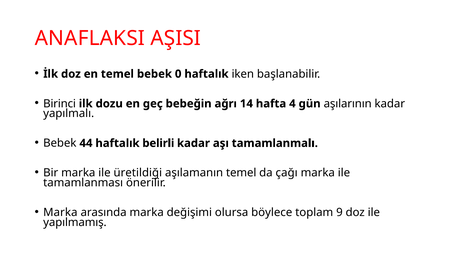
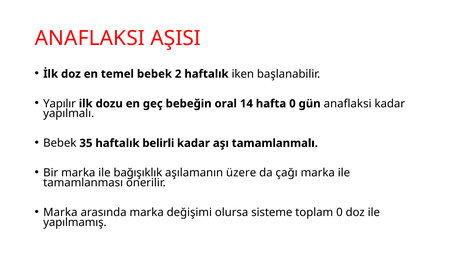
0: 0 -> 2
Birinci: Birinci -> Yapılır
ağrı: ağrı -> oral
hafta 4: 4 -> 0
gün aşılarının: aşılarının -> anaflaksi
44: 44 -> 35
üretildiği: üretildiği -> bağışıklık
aşılamanın temel: temel -> üzere
böylece: böylece -> sisteme
toplam 9: 9 -> 0
